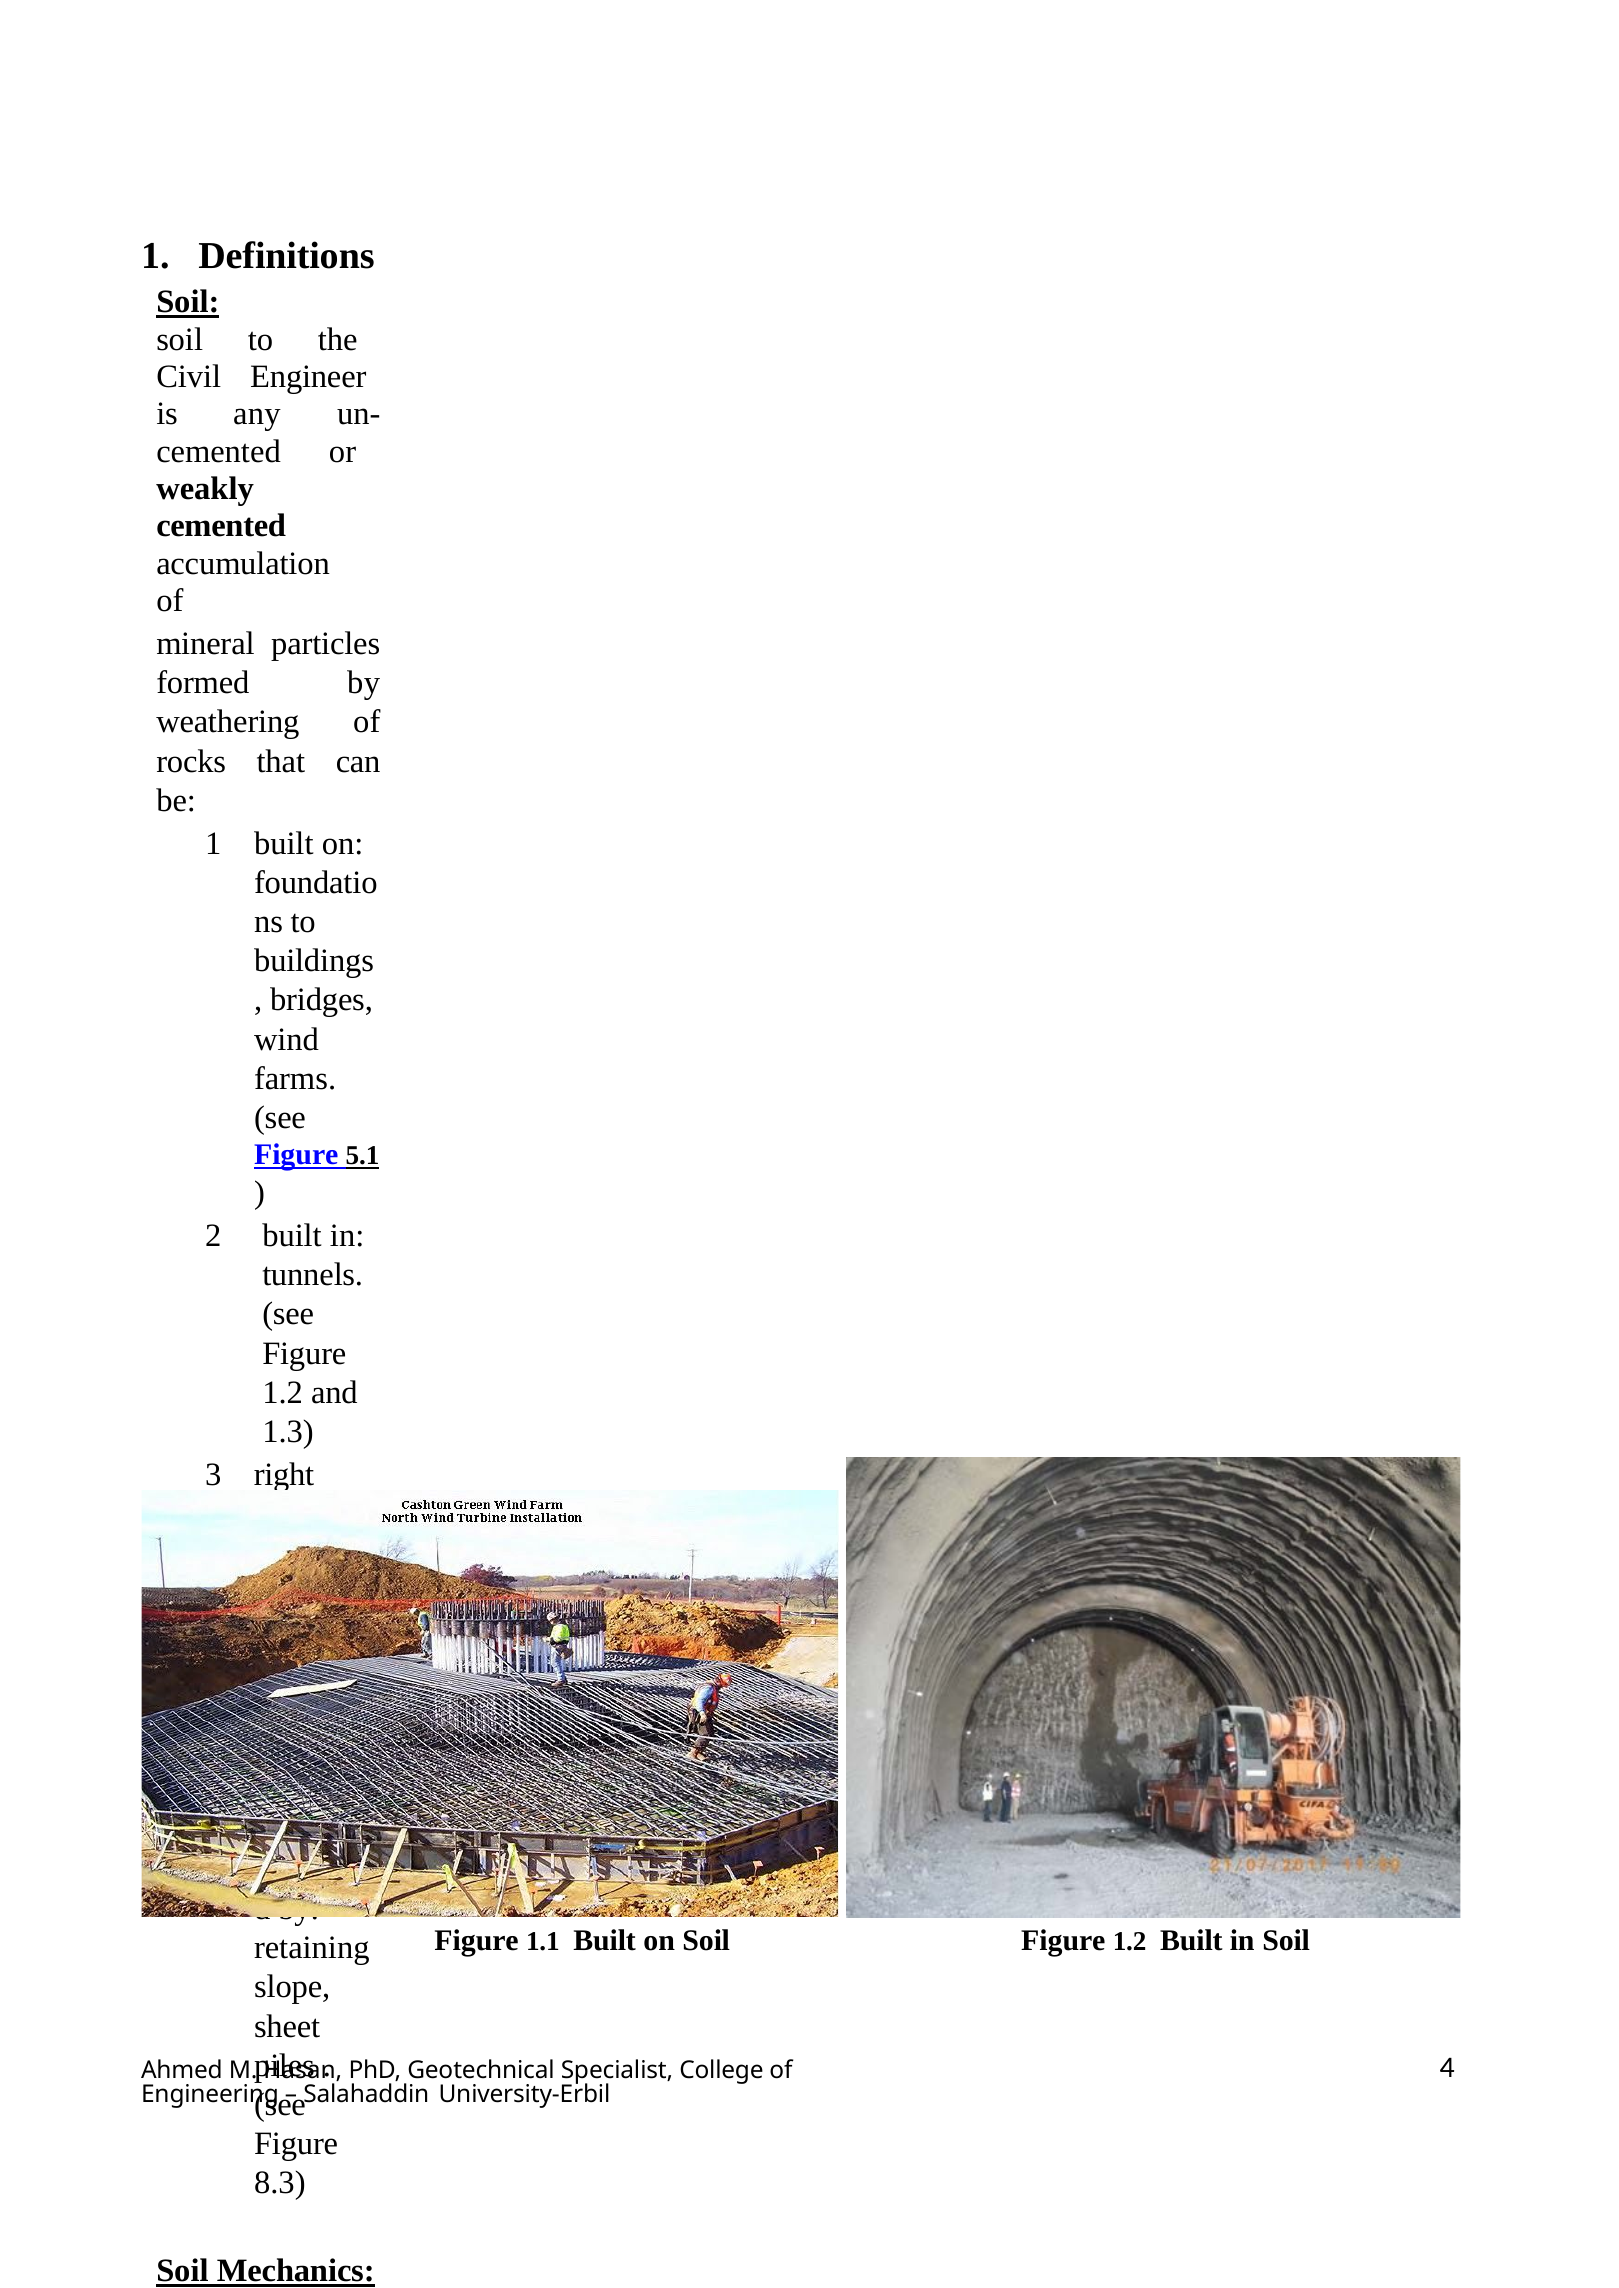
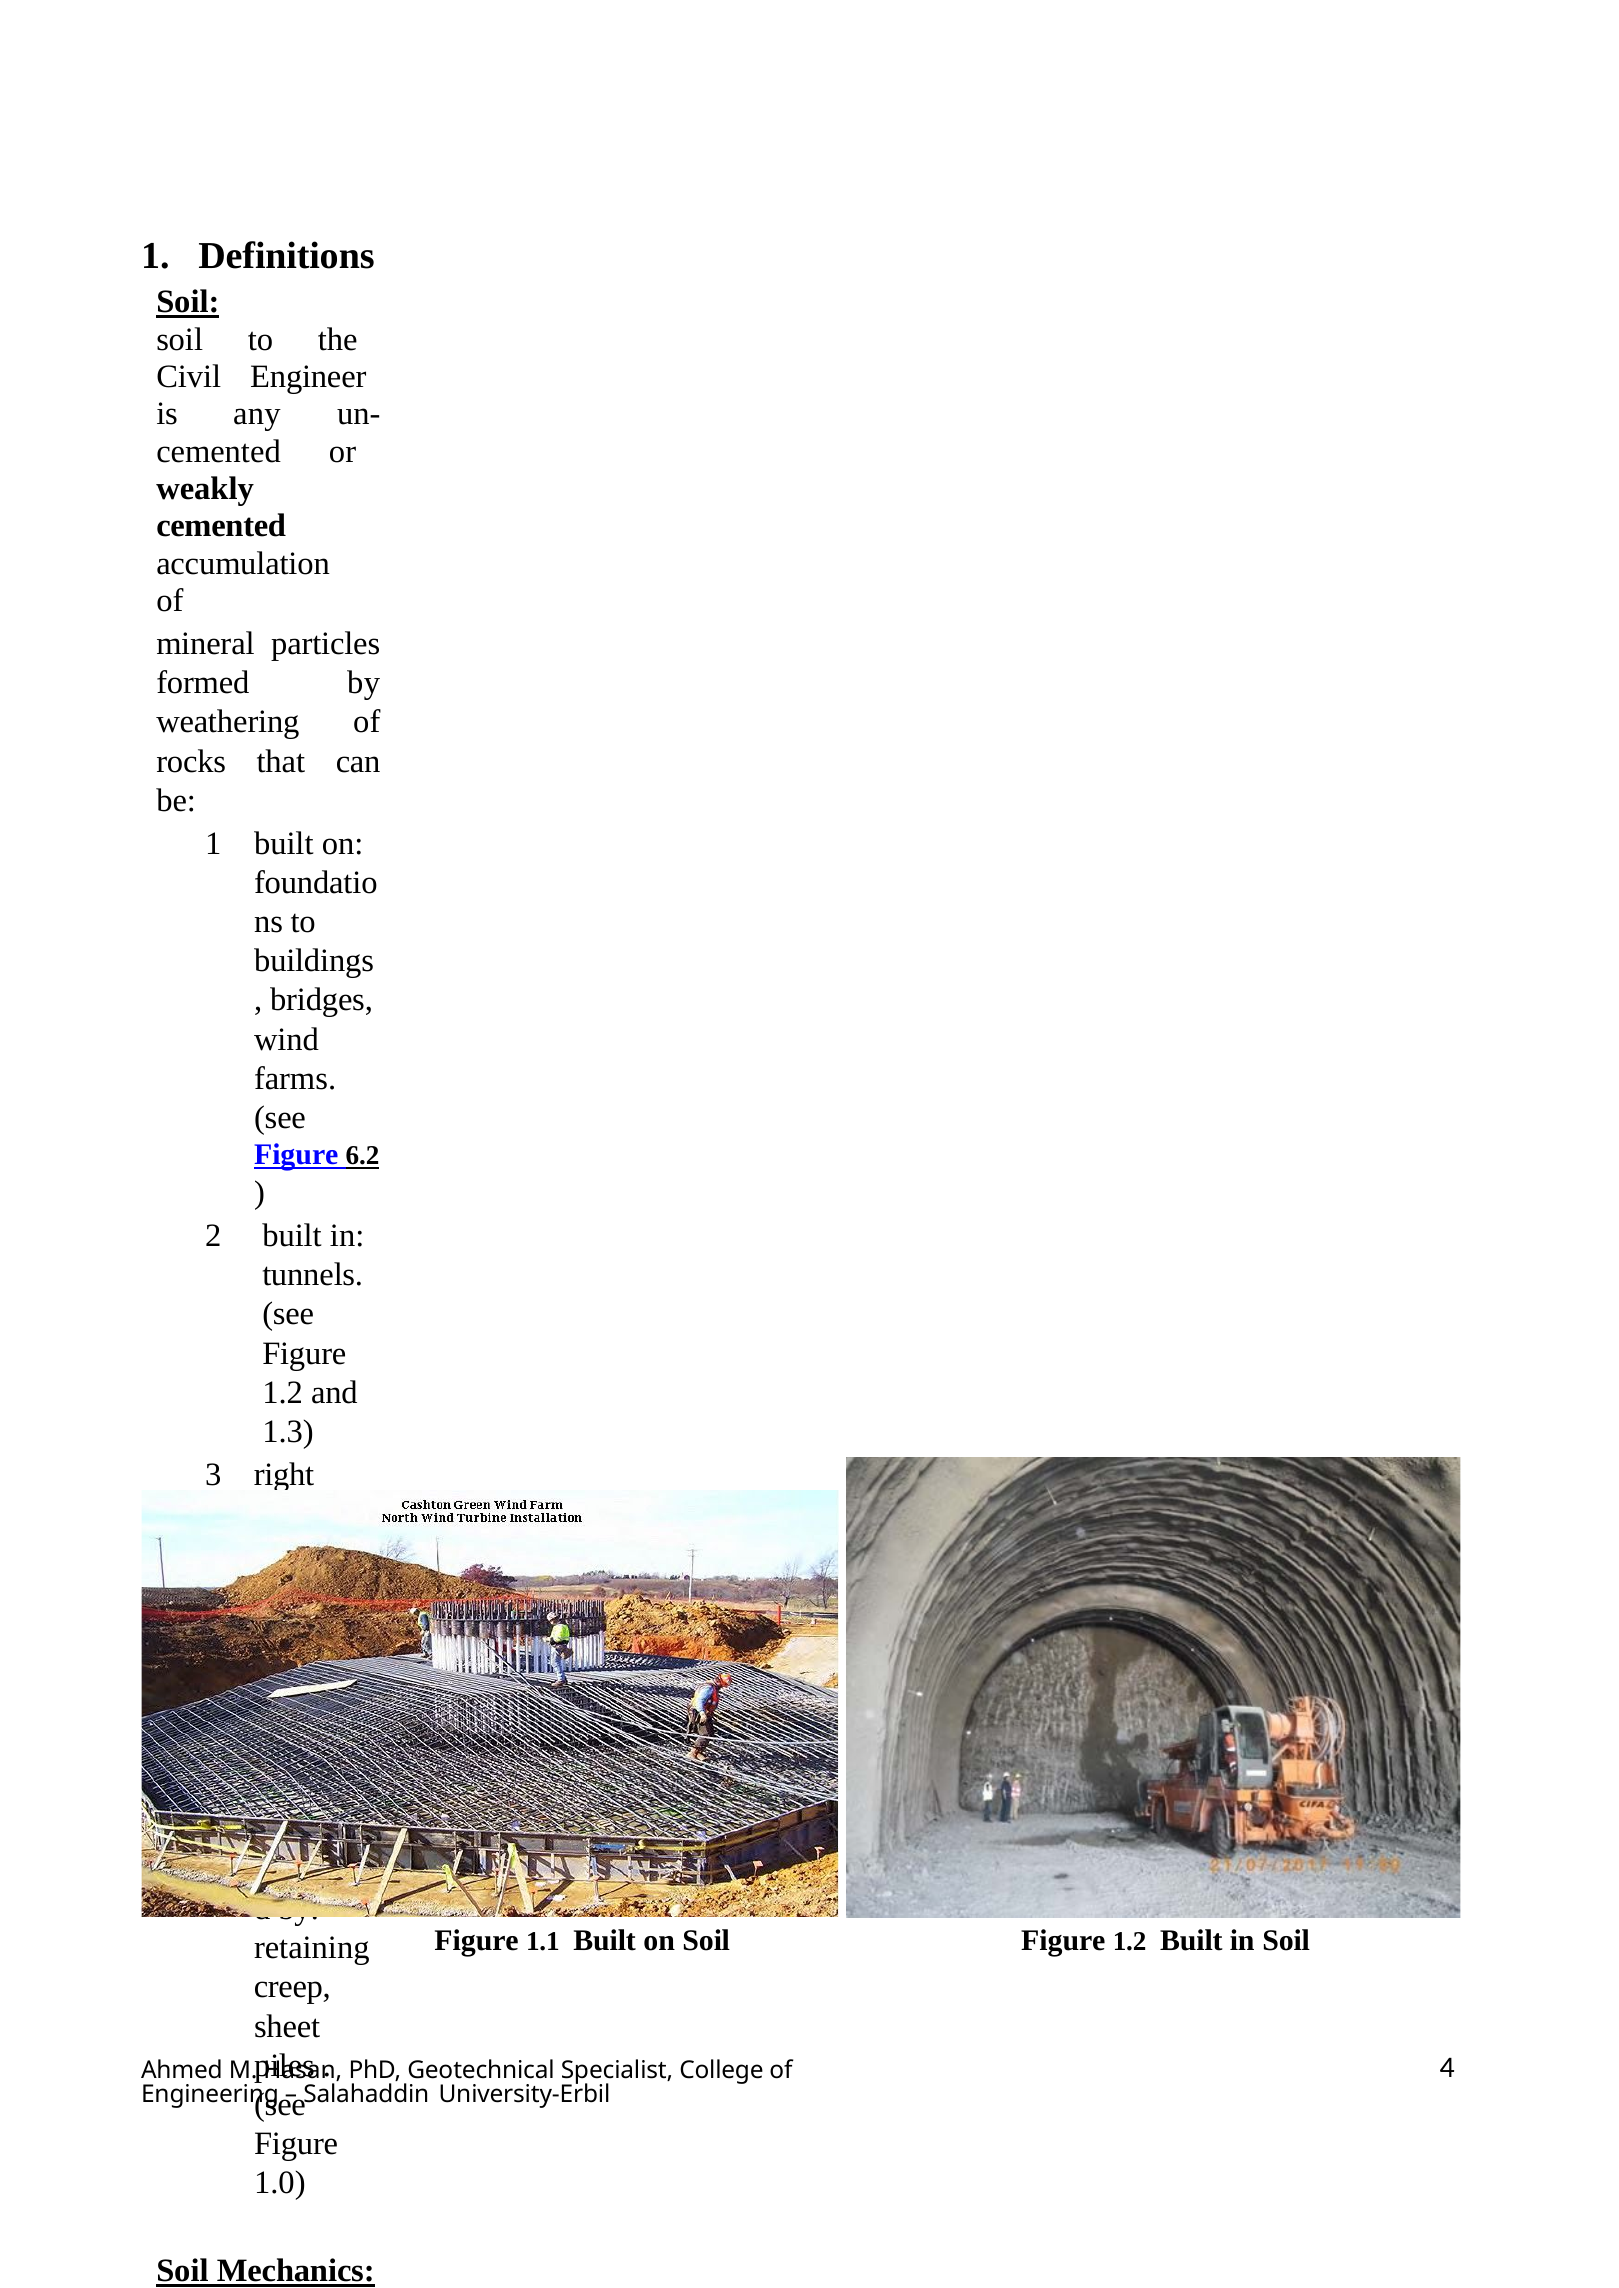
5.1: 5.1 -> 6.2
slope: slope -> creep
8.3: 8.3 -> 1.0
